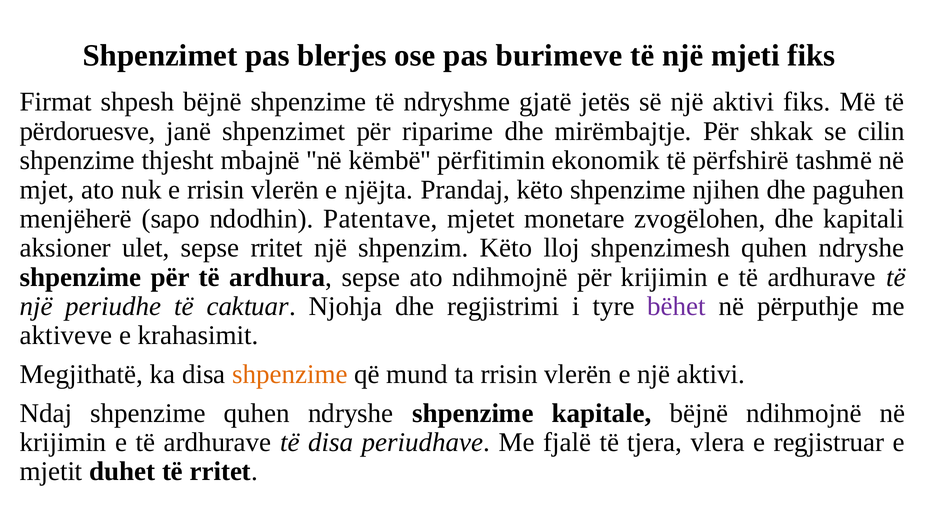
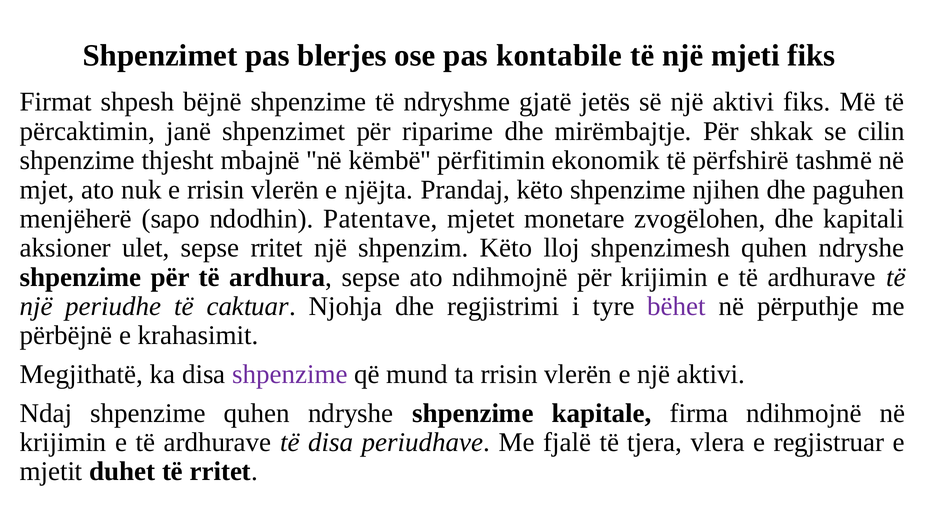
burimeve: burimeve -> kontabile
përdoruesve: përdoruesve -> përcaktimin
aktiveve: aktiveve -> përbëjnë
shpenzime at (290, 375) colour: orange -> purple
kapitale bëjnë: bëjnë -> firma
